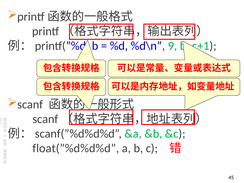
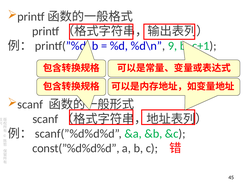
float(”%d%d%d: float(”%d%d%d -> const(”%d%d%d
